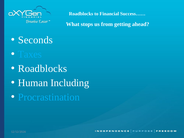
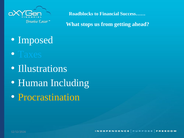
Seconds: Seconds -> Imposed
Roadblocks at (43, 69): Roadblocks -> Illustrations
Procrastination colour: light blue -> yellow
